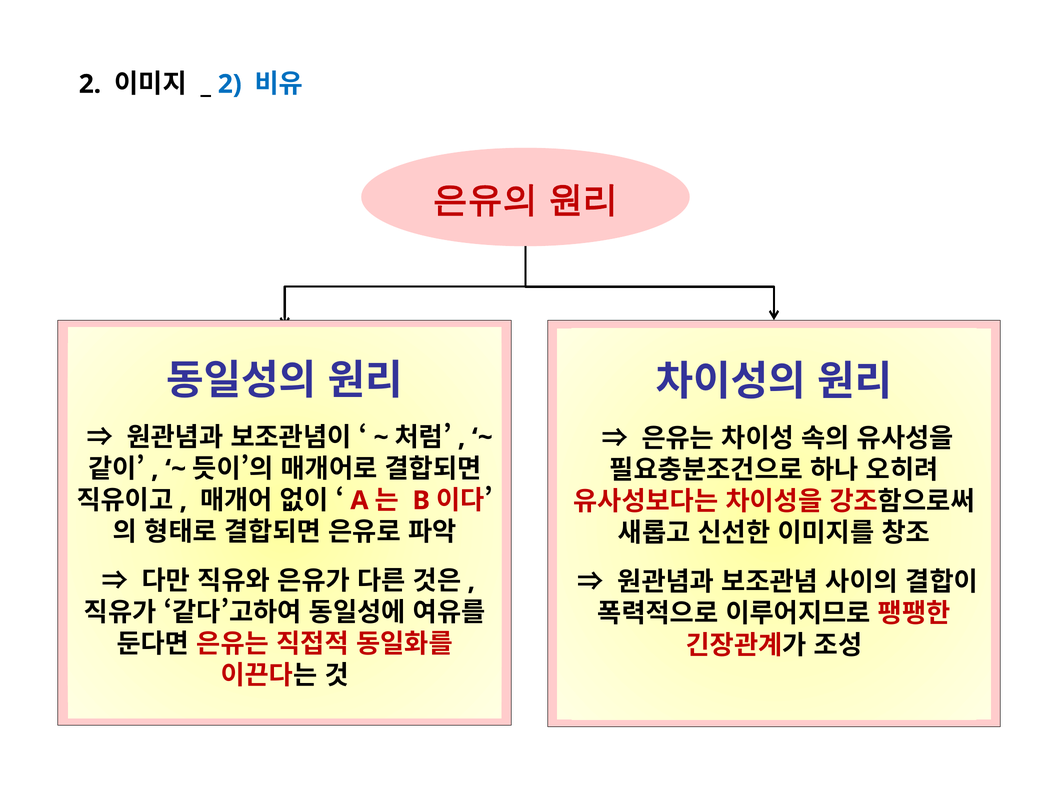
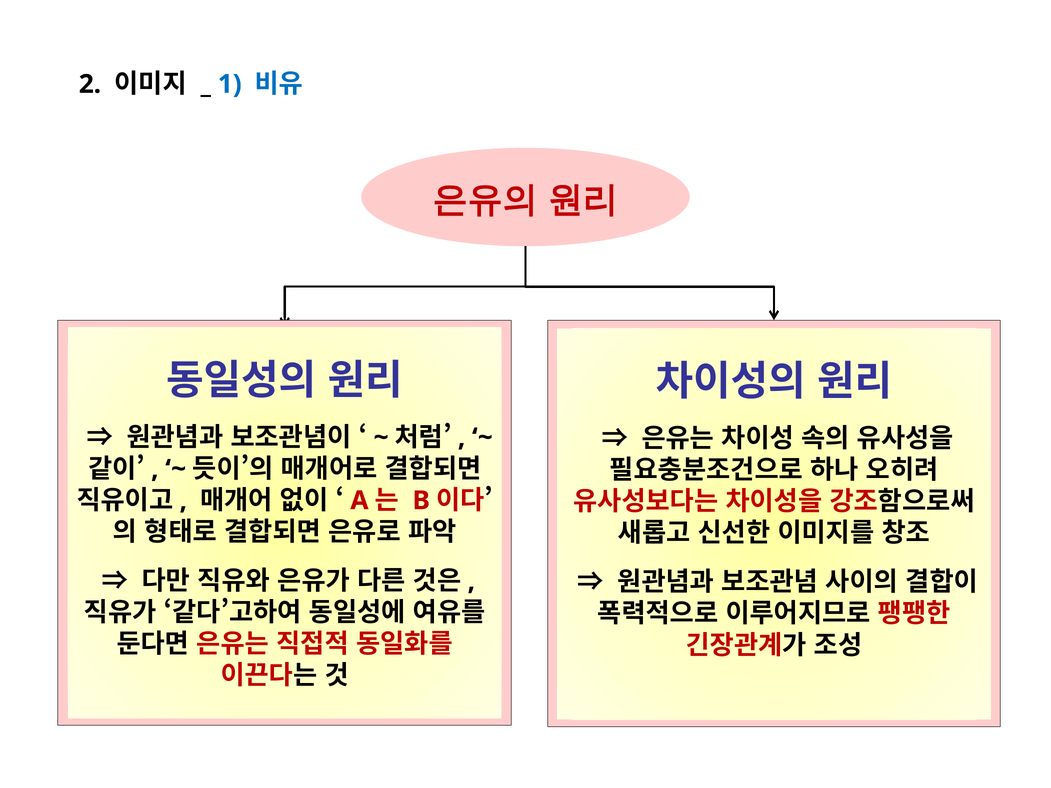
2 at (230, 84): 2 -> 1
